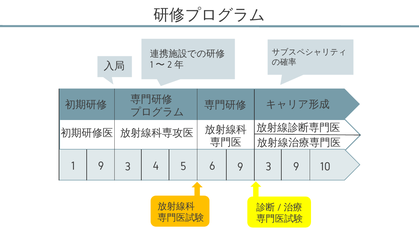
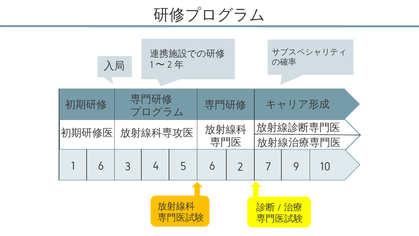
1 9: 9 -> 6
6 9: 9 -> 2
3 3: 3 -> 7
